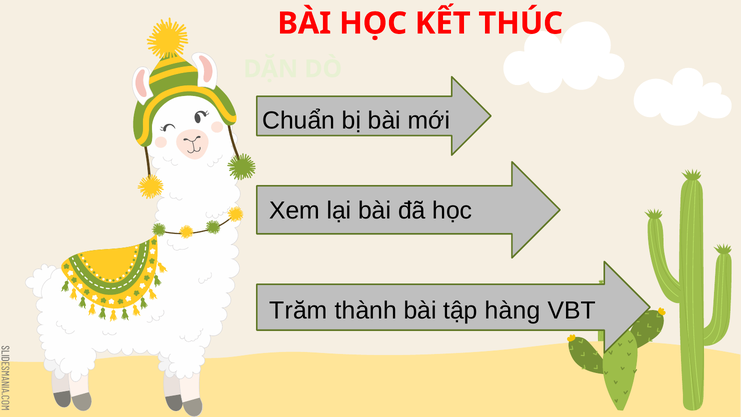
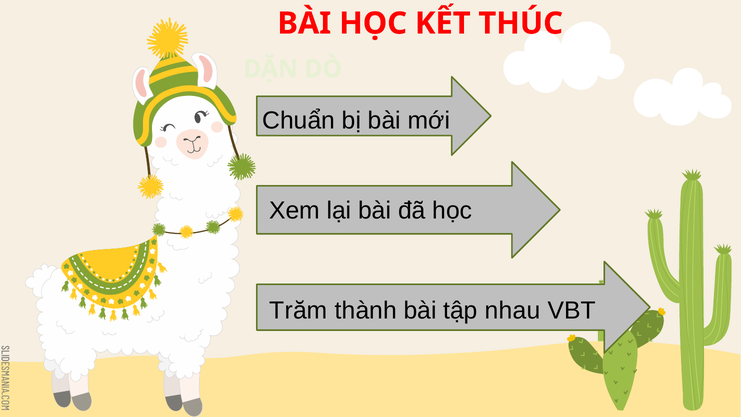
hàng: hàng -> nhau
